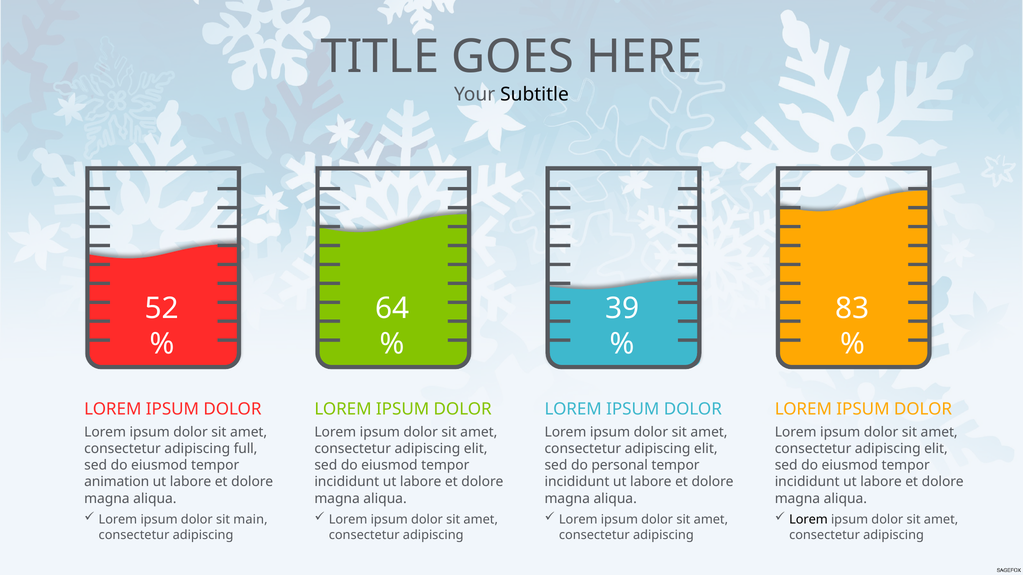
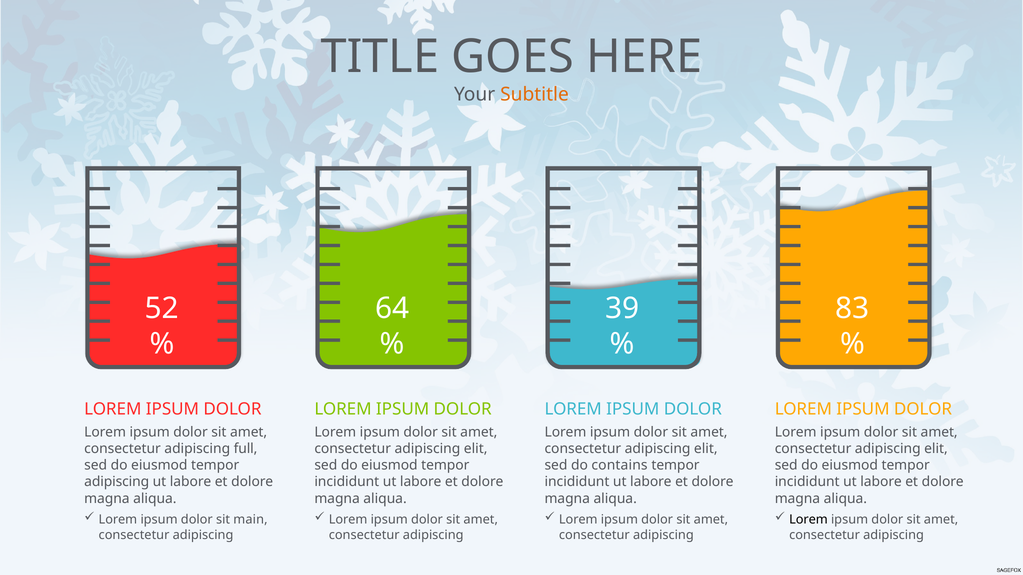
Subtitle colour: black -> orange
personal: personal -> contains
animation at (117, 482): animation -> adipiscing
